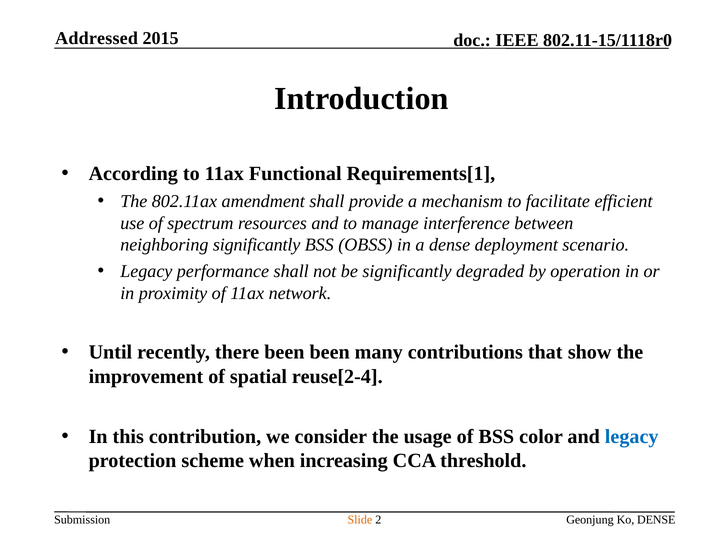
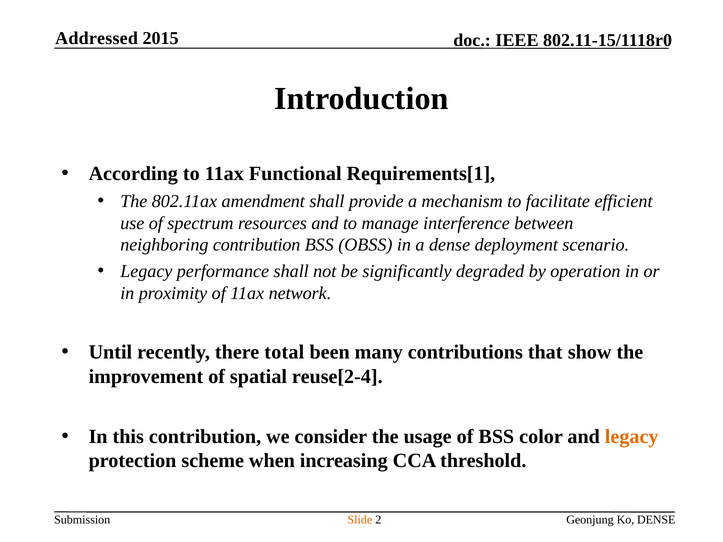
neighboring significantly: significantly -> contribution
there been: been -> total
legacy at (632, 437) colour: blue -> orange
